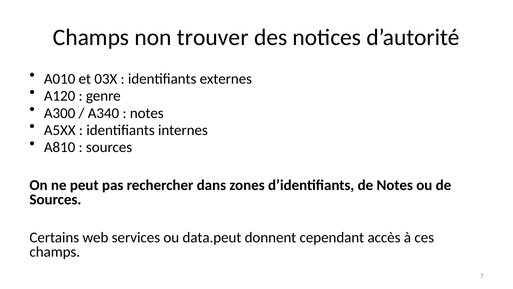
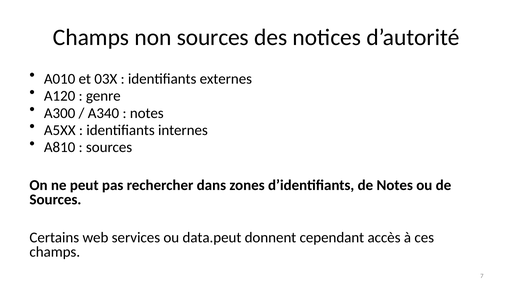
non trouver: trouver -> sources
